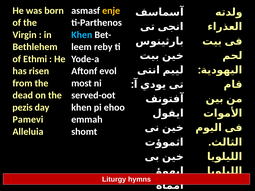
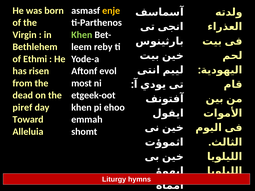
Khen at (82, 35) colour: light blue -> light green
served-oot: served-oot -> etgeek-oot
pezis: pezis -> piref
Pamevi: Pamevi -> Toward
